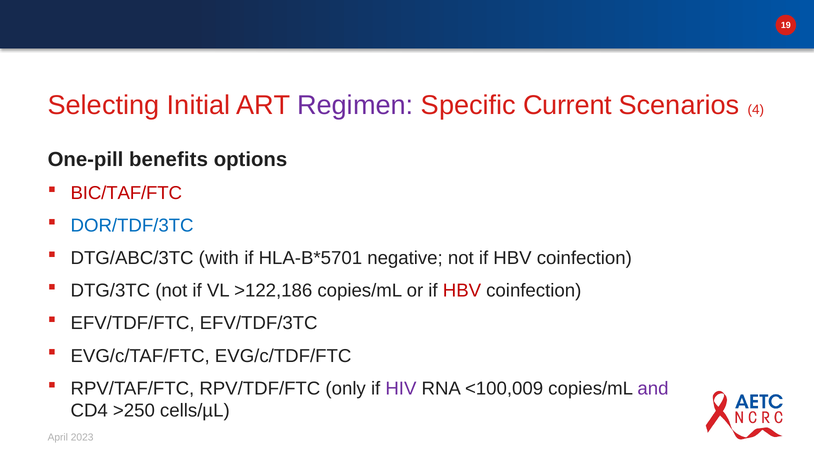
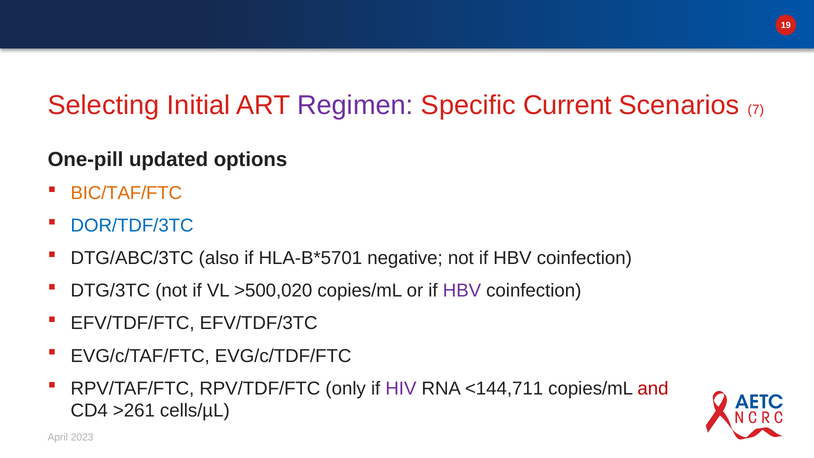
4: 4 -> 7
benefits: benefits -> updated
BIC/TAF/FTC colour: red -> orange
with: with -> also
>122,186: >122,186 -> >500,020
HBV at (462, 291) colour: red -> purple
<100,009: <100,009 -> <144,711
and colour: purple -> red
>250: >250 -> >261
